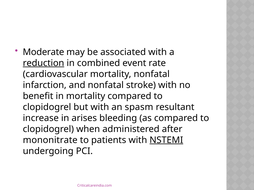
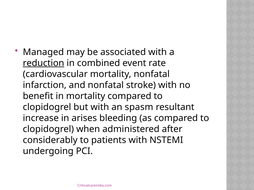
Moderate: Moderate -> Managed
mononitrate: mononitrate -> considerably
NSTEMI underline: present -> none
